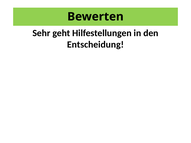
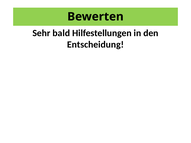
geht: geht -> bald
